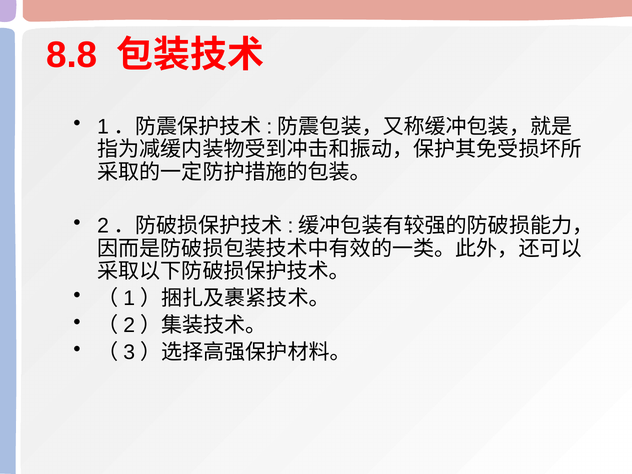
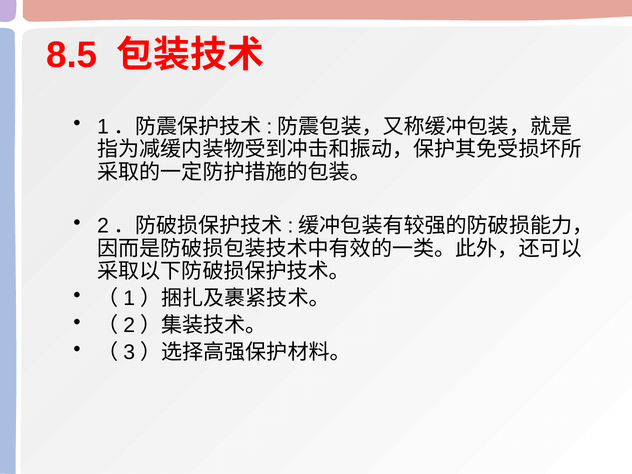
8.8: 8.8 -> 8.5
